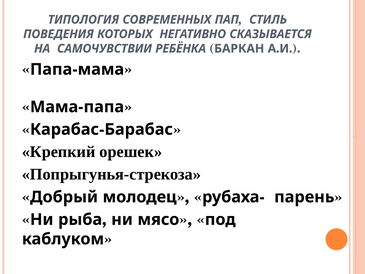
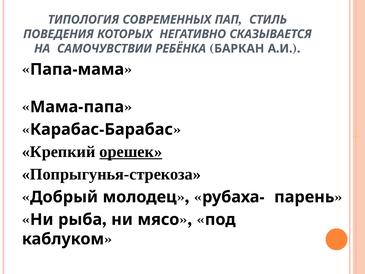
орешек underline: none -> present
